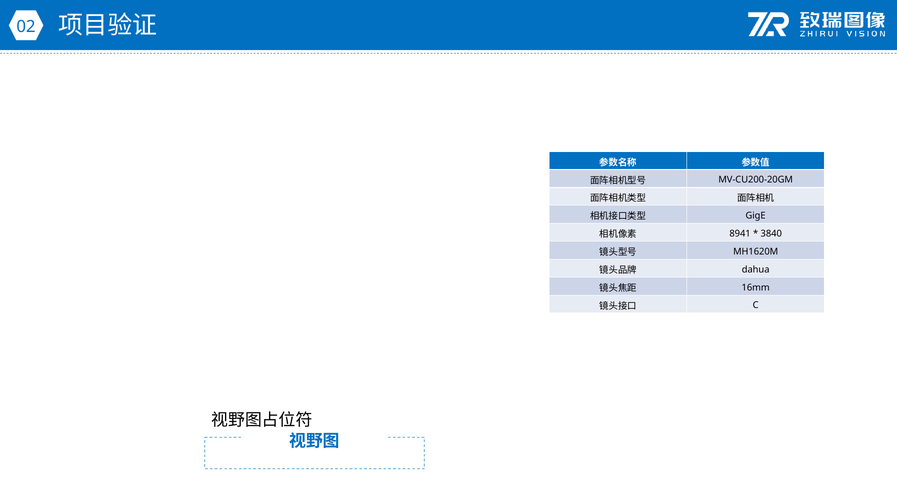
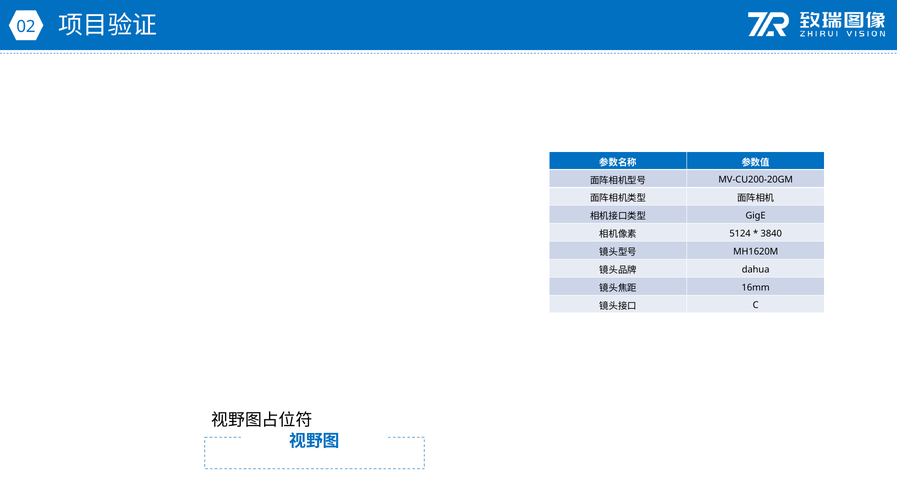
8941: 8941 -> 5124
